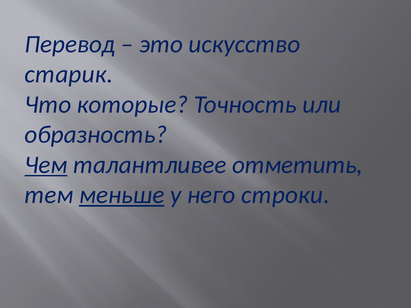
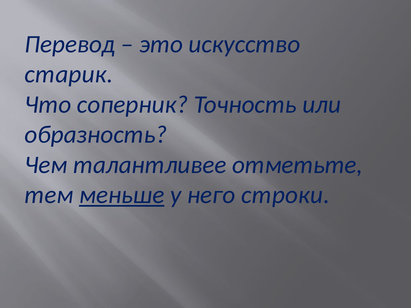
которые: которые -> соперник
Чем underline: present -> none
отметить: отметить -> отметьте
